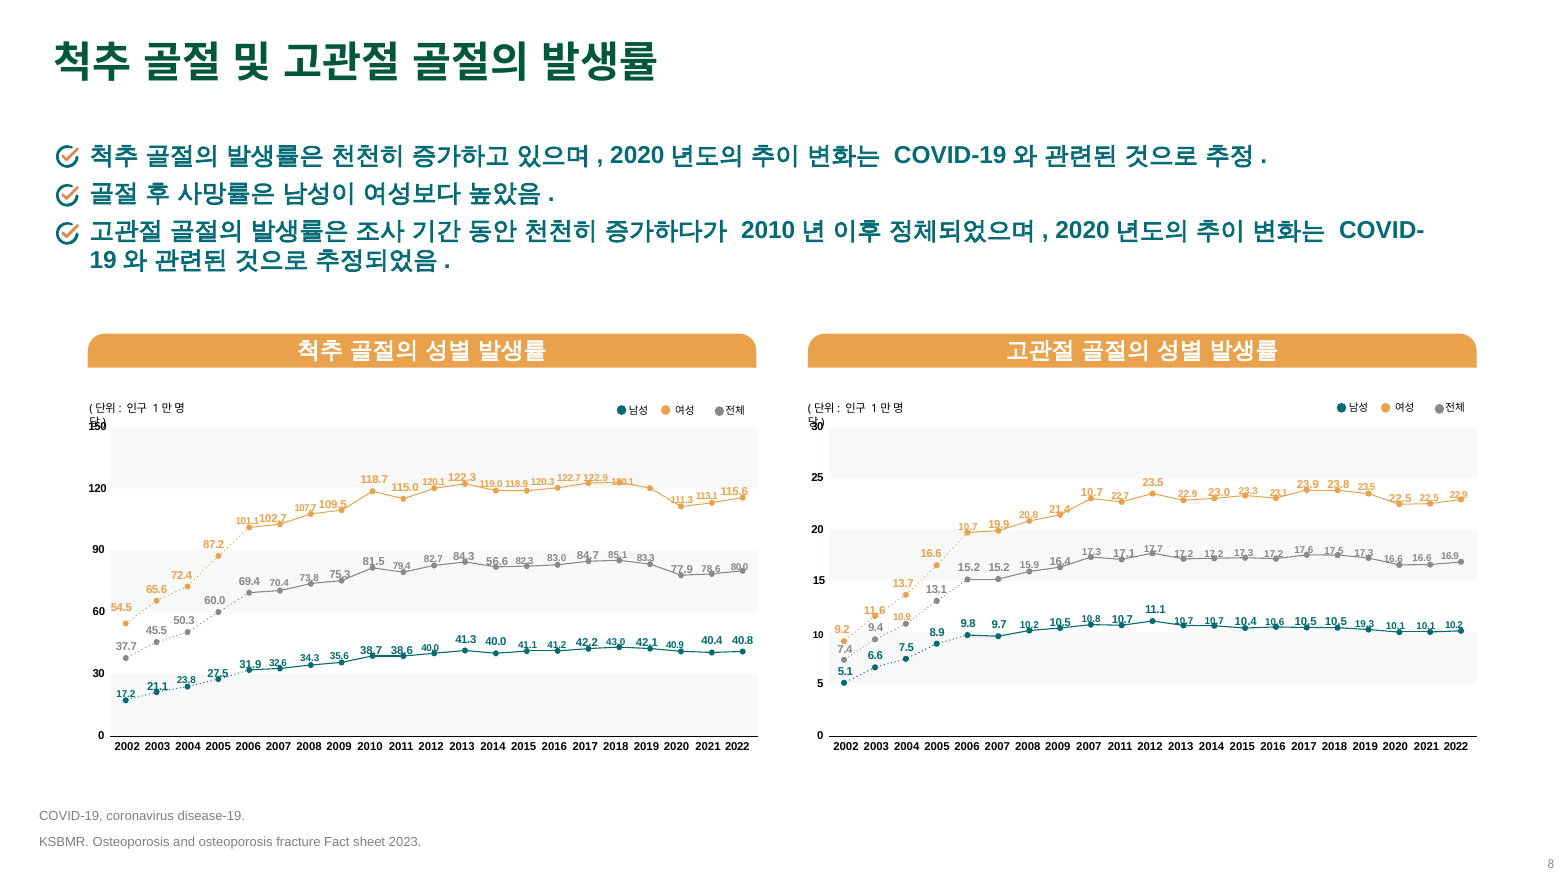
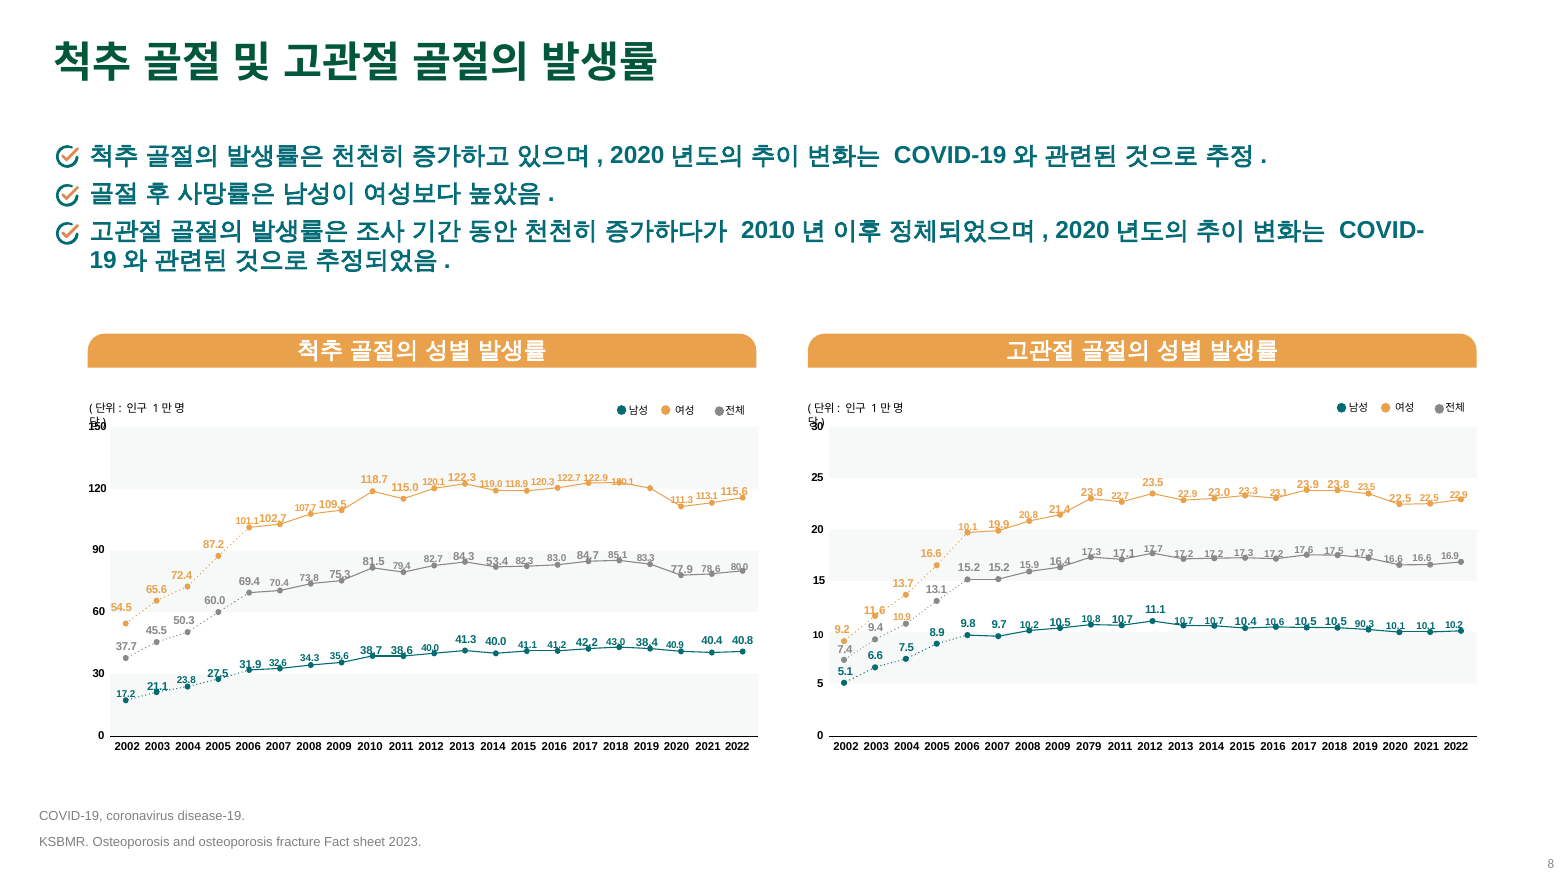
10.7 at (1092, 493): 10.7 -> 23.8
10.7 at (968, 527): 10.7 -> 10.1
56.6: 56.6 -> 53.4
19.3: 19.3 -> 90.3
42.1: 42.1 -> 38.4
2009 2007: 2007 -> 2079
